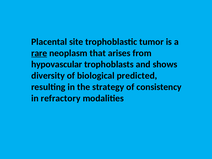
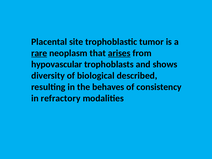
arises underline: none -> present
predicted: predicted -> described
strategy: strategy -> behaves
